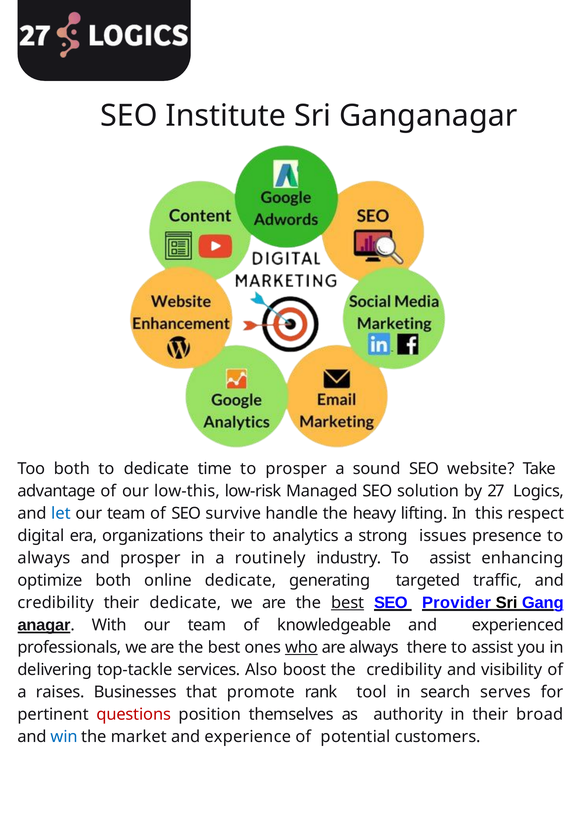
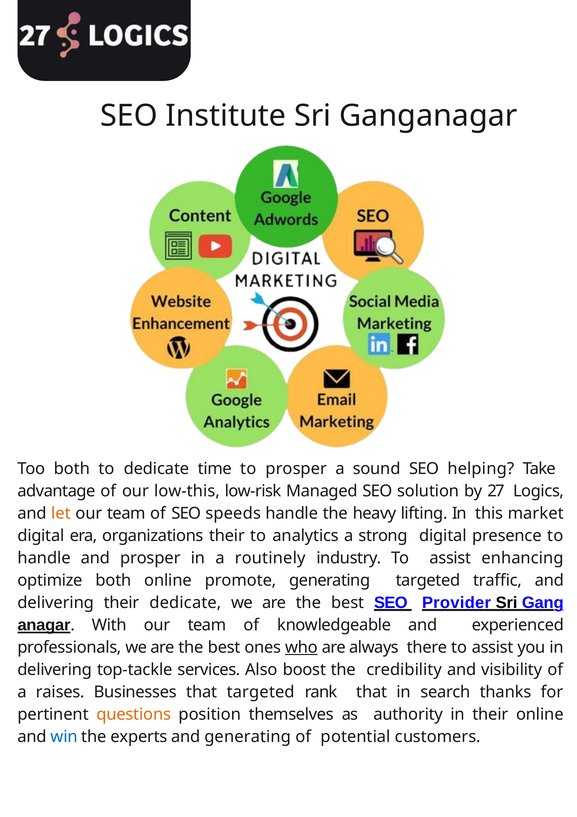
website: website -> helping
let colour: blue -> orange
survive: survive -> speeds
respect: respect -> market
strong issues: issues -> digital
always at (44, 558): always -> handle
online dedicate: dedicate -> promote
credibility at (56, 603): credibility -> delivering
best at (348, 603) underline: present -> none
that promote: promote -> targeted
rank tool: tool -> that
serves: serves -> thanks
questions colour: red -> orange
their broad: broad -> online
market: market -> experts
and experience: experience -> generating
